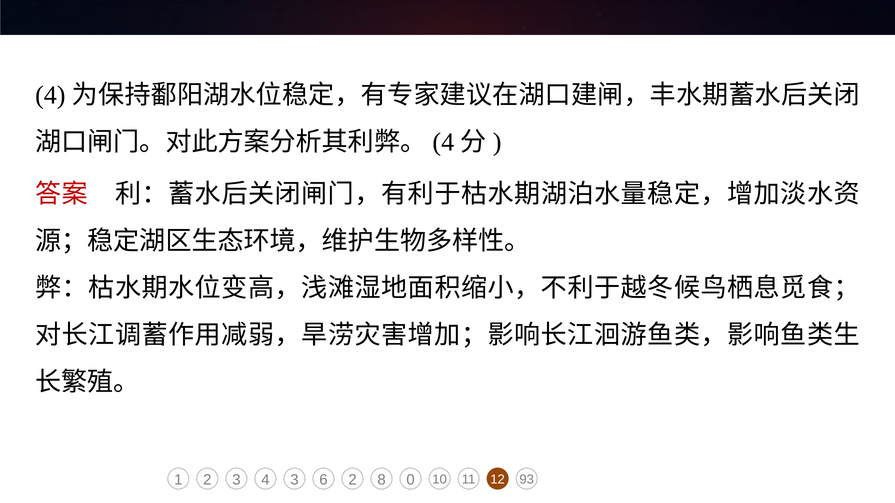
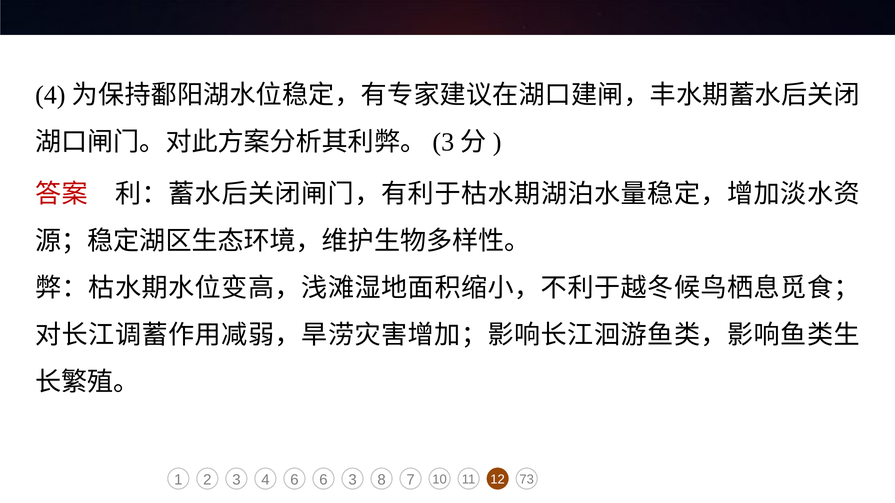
4 at (443, 142): 4 -> 3
4 3: 3 -> 6
6 2: 2 -> 3
0: 0 -> 7
93: 93 -> 73
